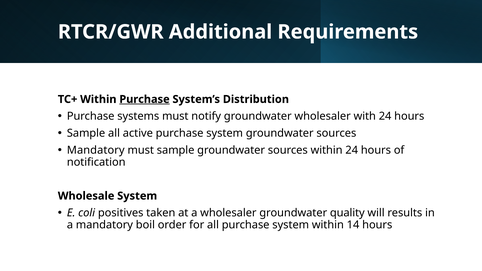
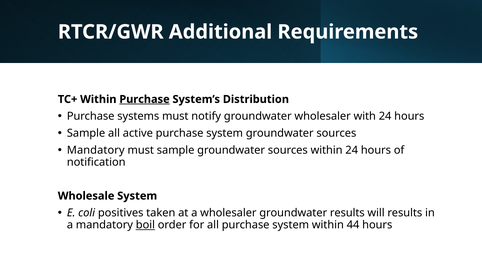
groundwater quality: quality -> results
boil underline: none -> present
14: 14 -> 44
